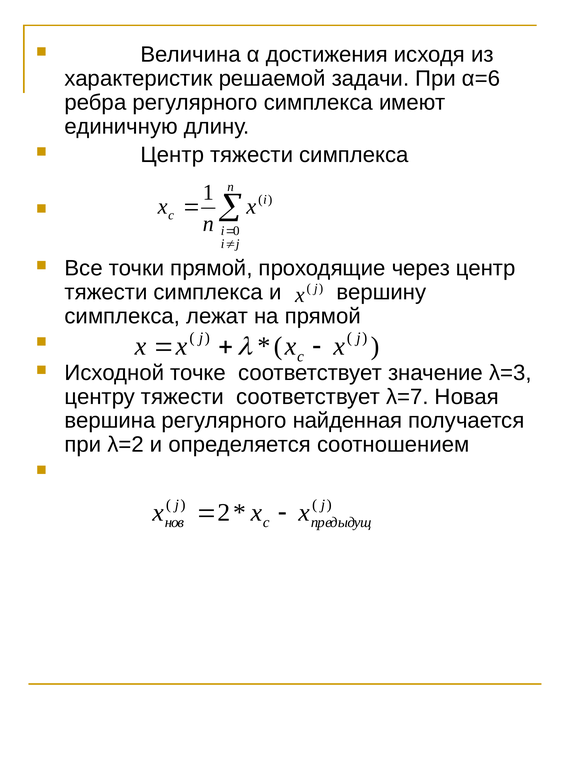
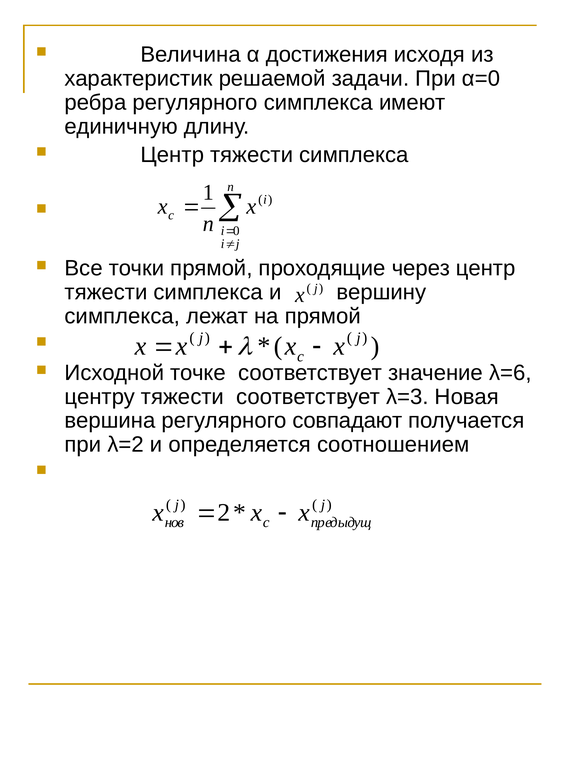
α=6: α=6 -> α=0
λ=3: λ=3 -> λ=6
λ=7: λ=7 -> λ=3
найденная: найденная -> совпадают
